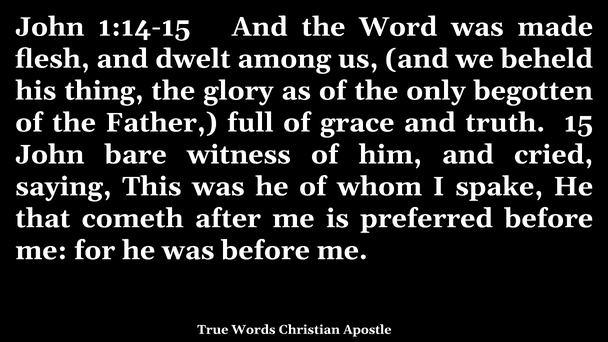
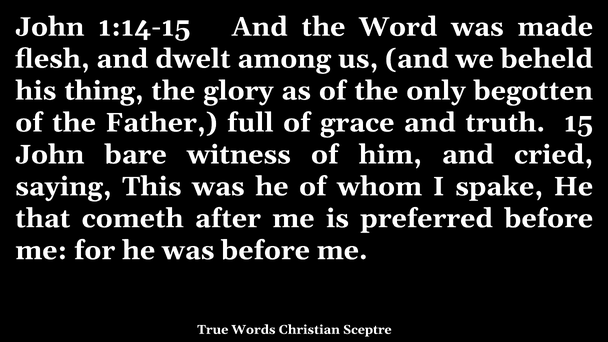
Apostle: Apostle -> Sceptre
